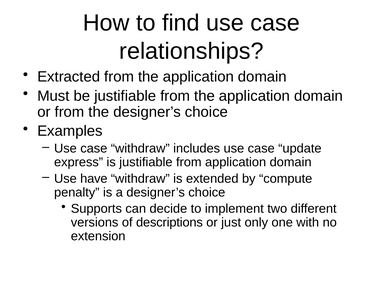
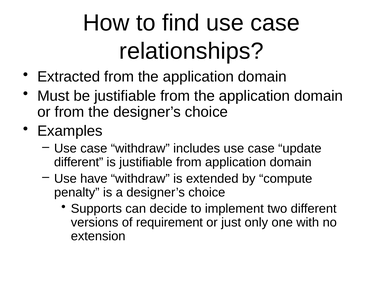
express at (79, 162): express -> different
descriptions: descriptions -> requirement
